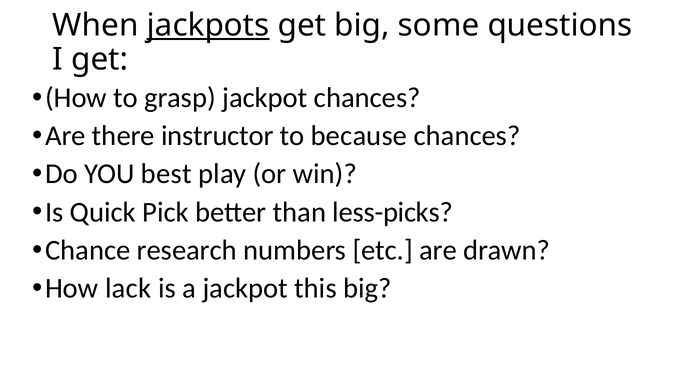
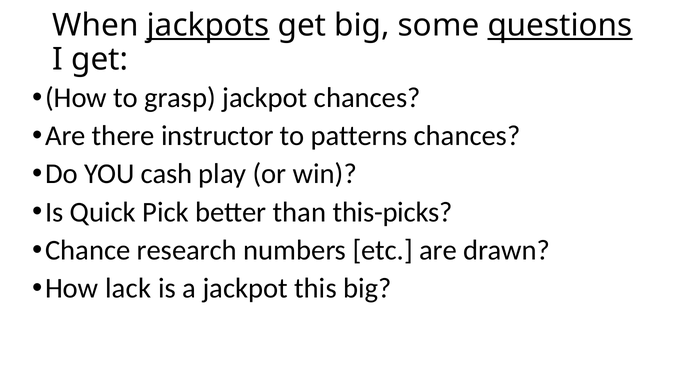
questions underline: none -> present
because: because -> patterns
best: best -> cash
less-picks: less-picks -> this-picks
